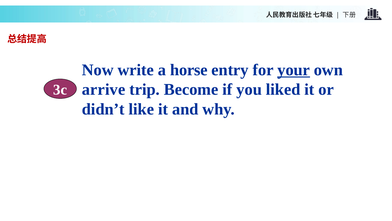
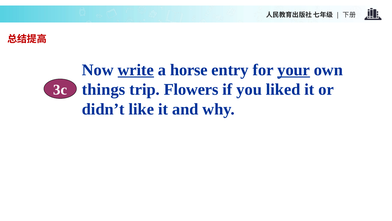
write underline: none -> present
arrive: arrive -> things
Become: Become -> Flowers
